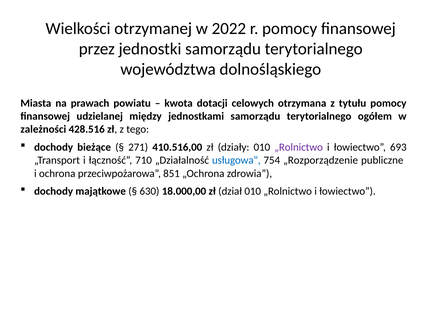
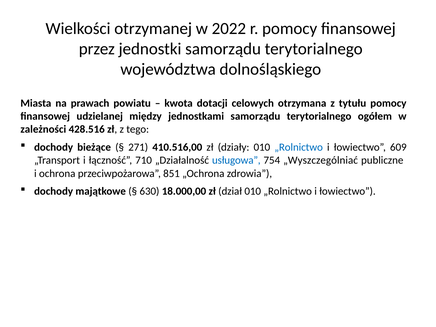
„Rolnictwo at (299, 147) colour: purple -> blue
693: 693 -> 609
„Rozporządzenie: „Rozporządzenie -> „Wyszczególniać
